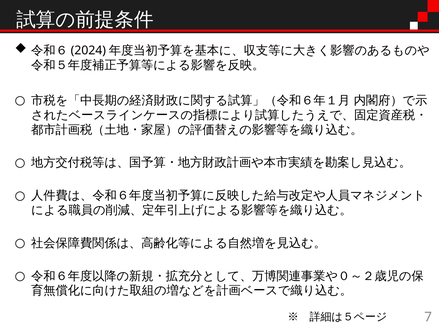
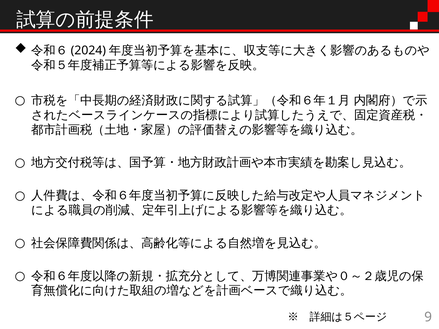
7: 7 -> 9
